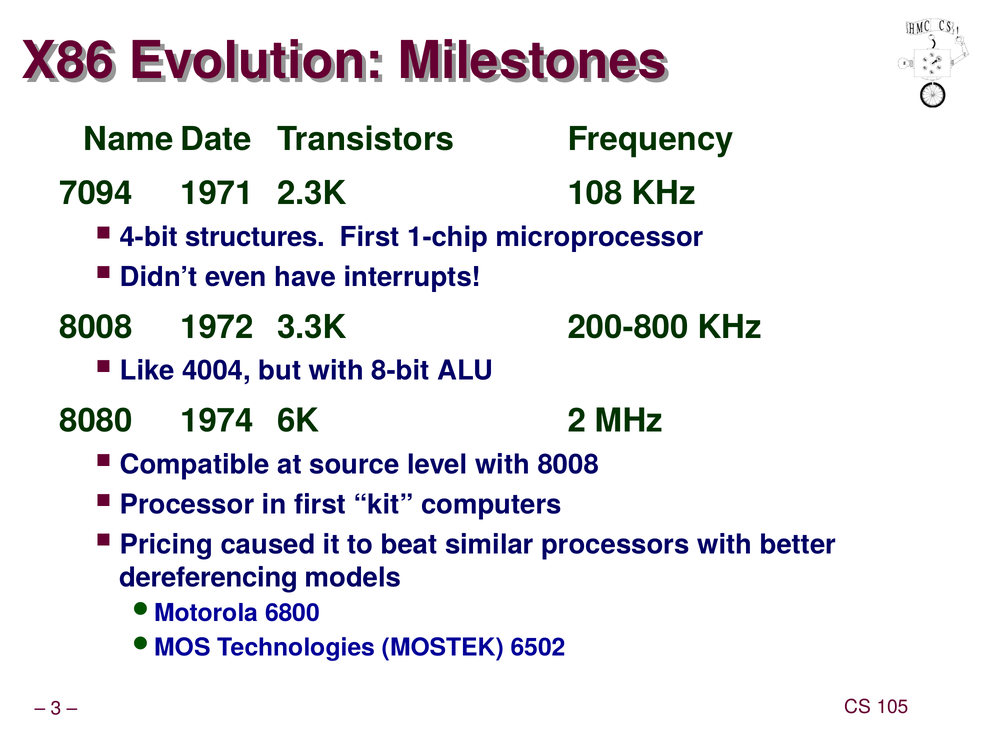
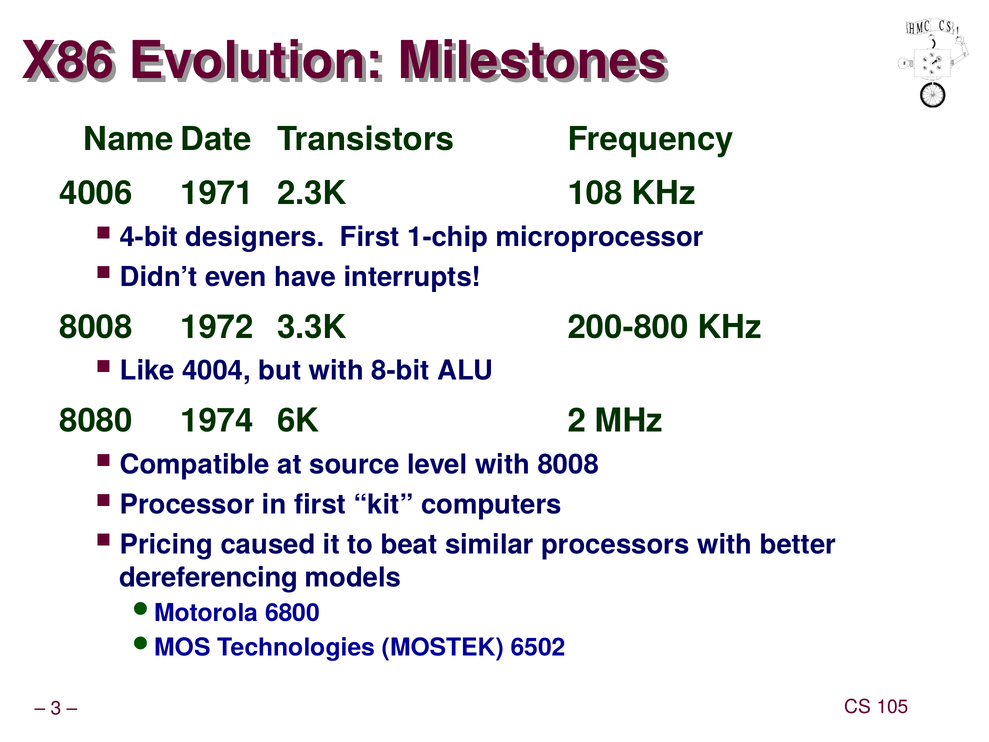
7094: 7094 -> 4006
structures: structures -> designers
